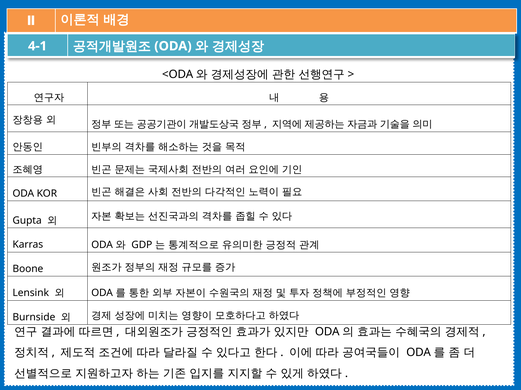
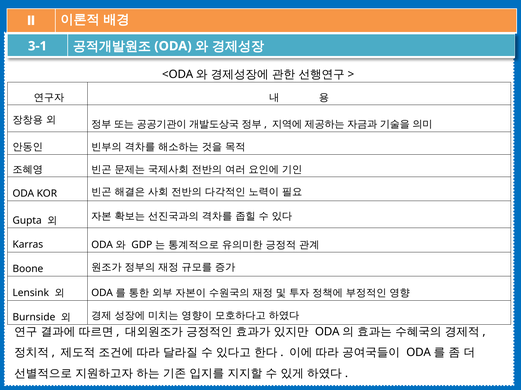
4-1: 4-1 -> 3-1
